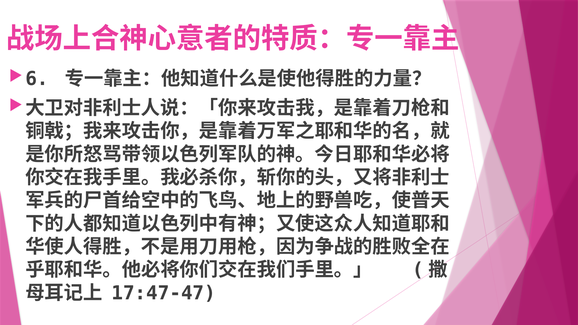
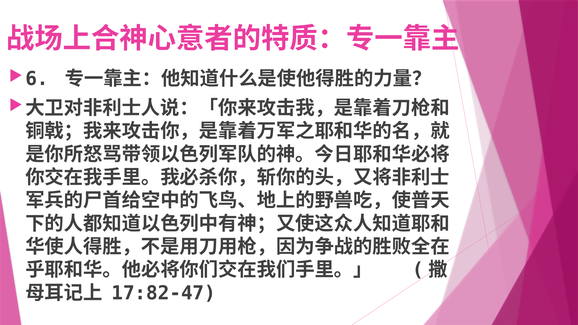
17:47-47: 17:47-47 -> 17:82-47
